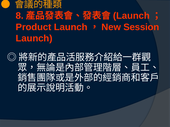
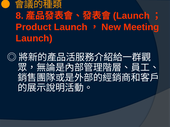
Session: Session -> Meeting
